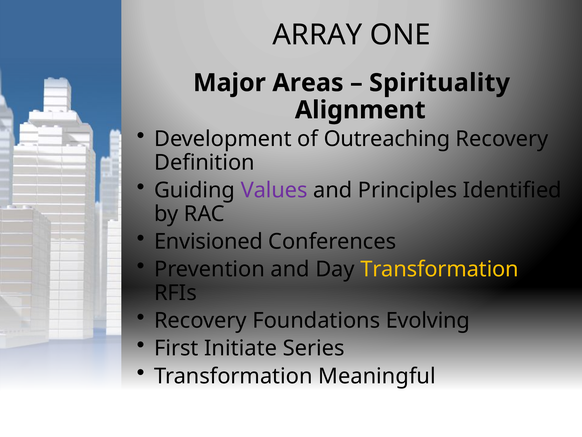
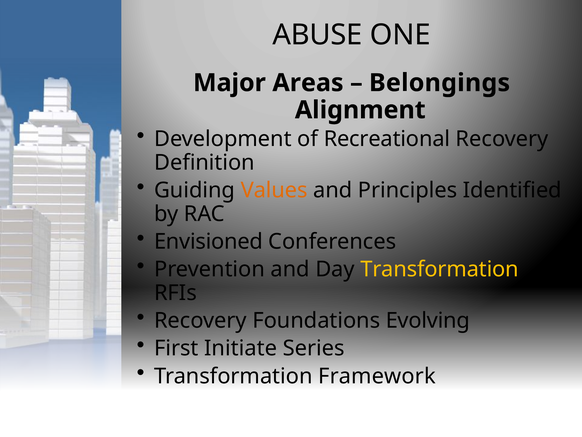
ARRAY: ARRAY -> ABUSE
Spirituality: Spirituality -> Belongings
Outreaching: Outreaching -> Recreational
Values colour: purple -> orange
Meaningful: Meaningful -> Framework
